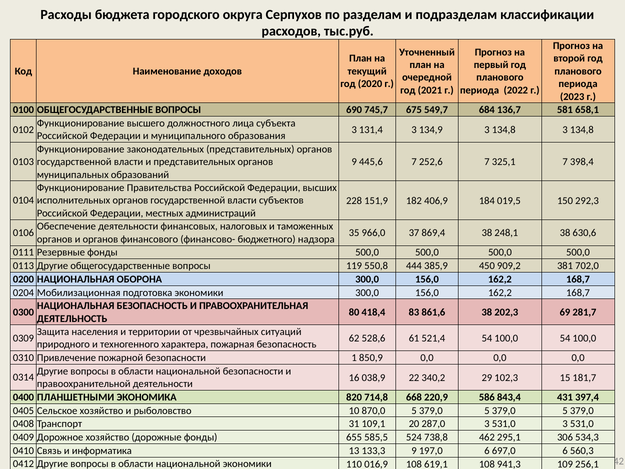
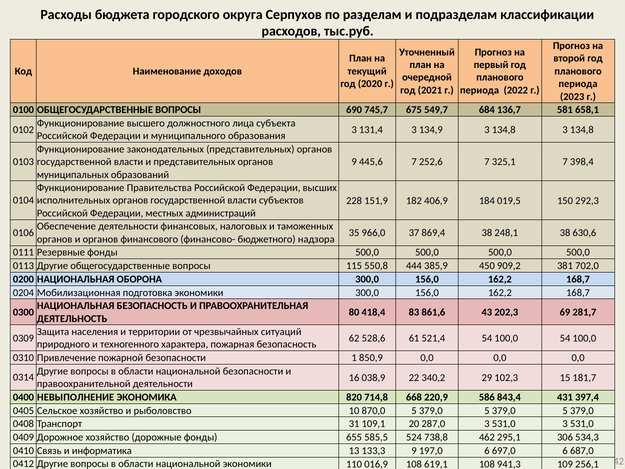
119: 119 -> 115
861,6 38: 38 -> 43
ПЛАНШЕТНЫМИ: ПЛАНШЕТНЫМИ -> НЕВЫПОЛНЕНИЕ
560,3: 560,3 -> 687,0
